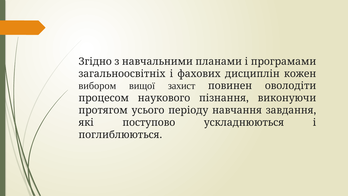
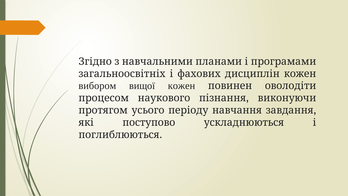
вищої захист: захист -> кожен
